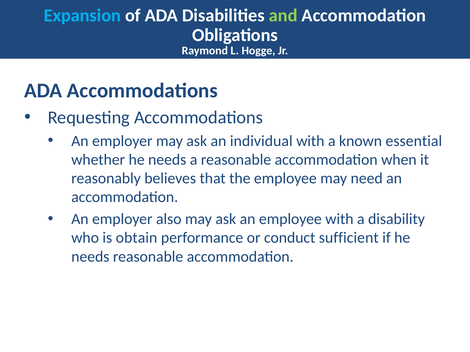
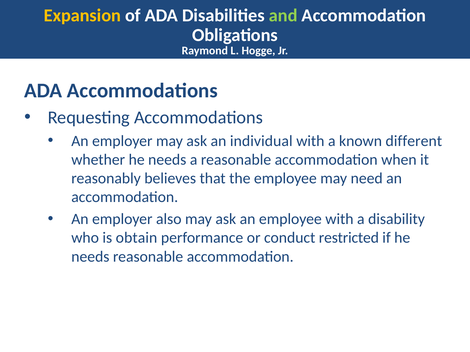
Expansion colour: light blue -> yellow
essential: essential -> different
sufficient: sufficient -> restricted
